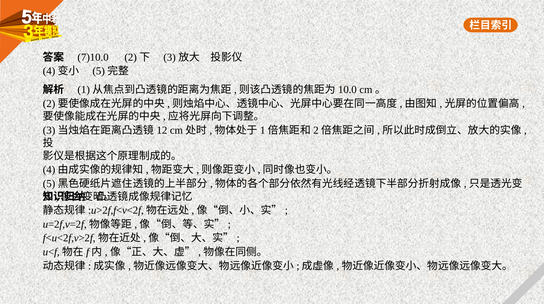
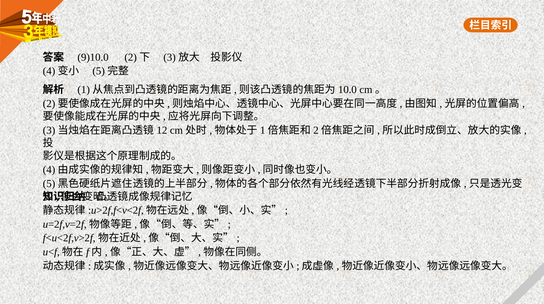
7)10.0: 7)10.0 -> 9)10.0
